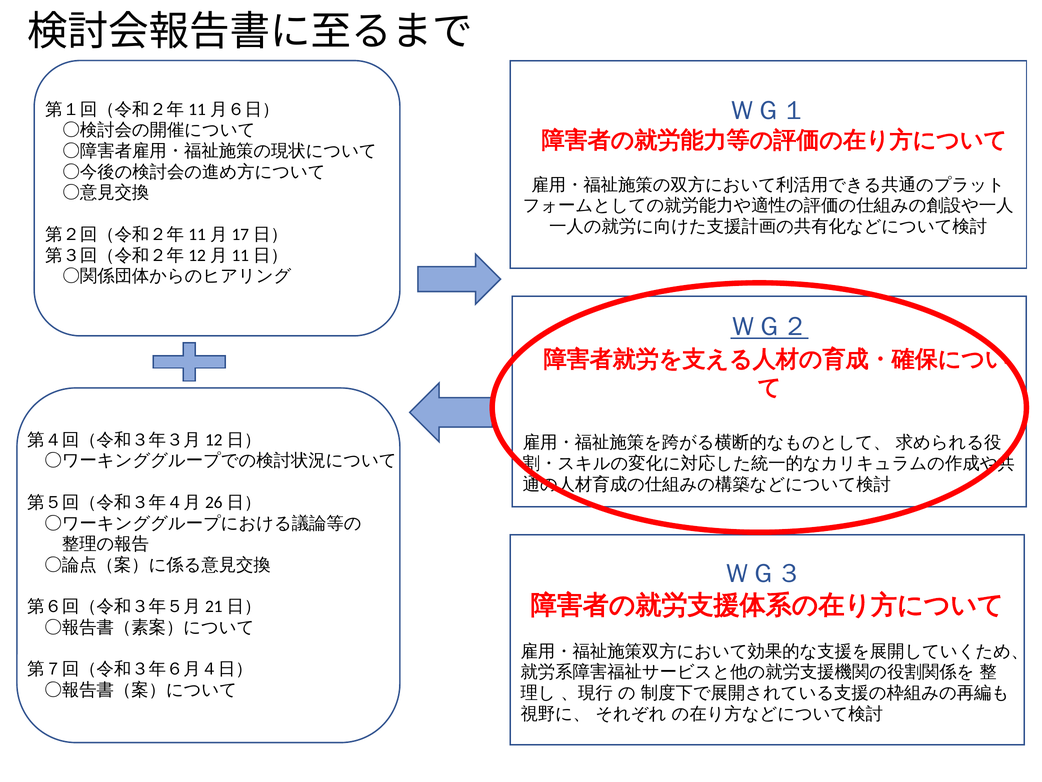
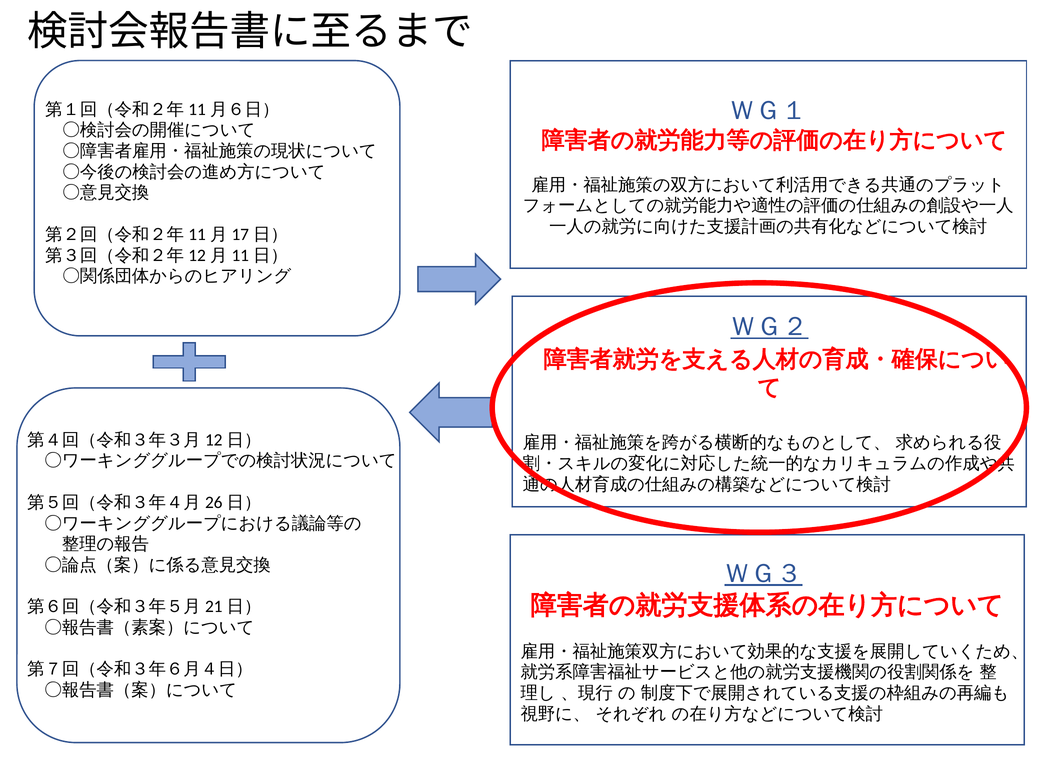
ＷＧ３ underline: none -> present
